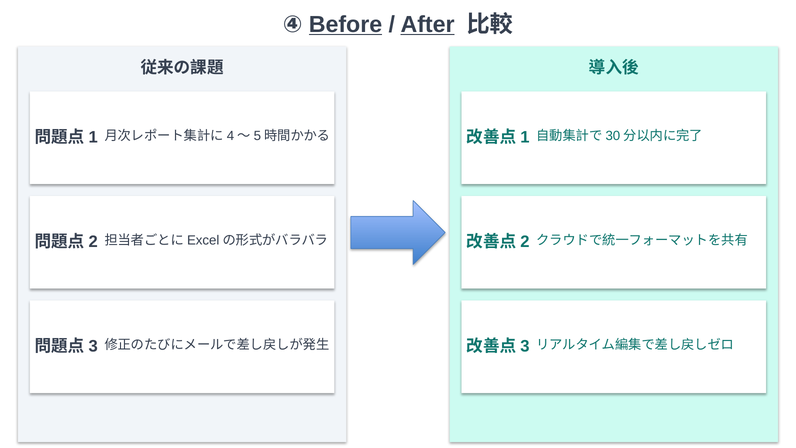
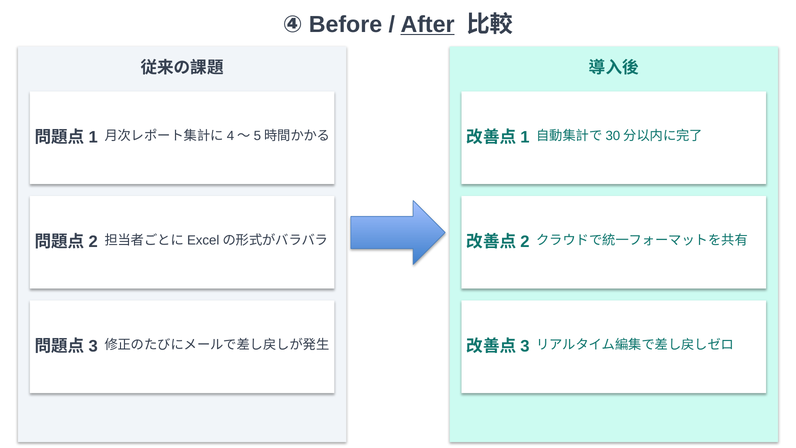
Before underline: present -> none
